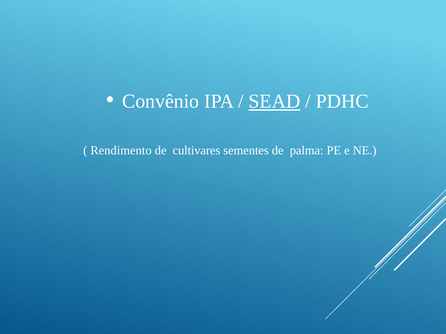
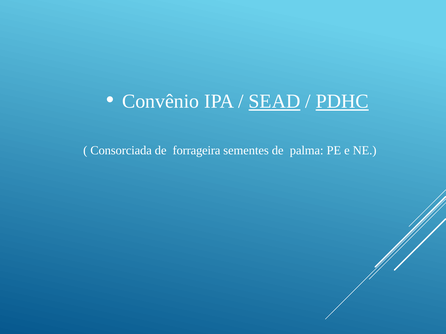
PDHC underline: none -> present
Rendimento: Rendimento -> Consorciada
cultivares: cultivares -> forrageira
